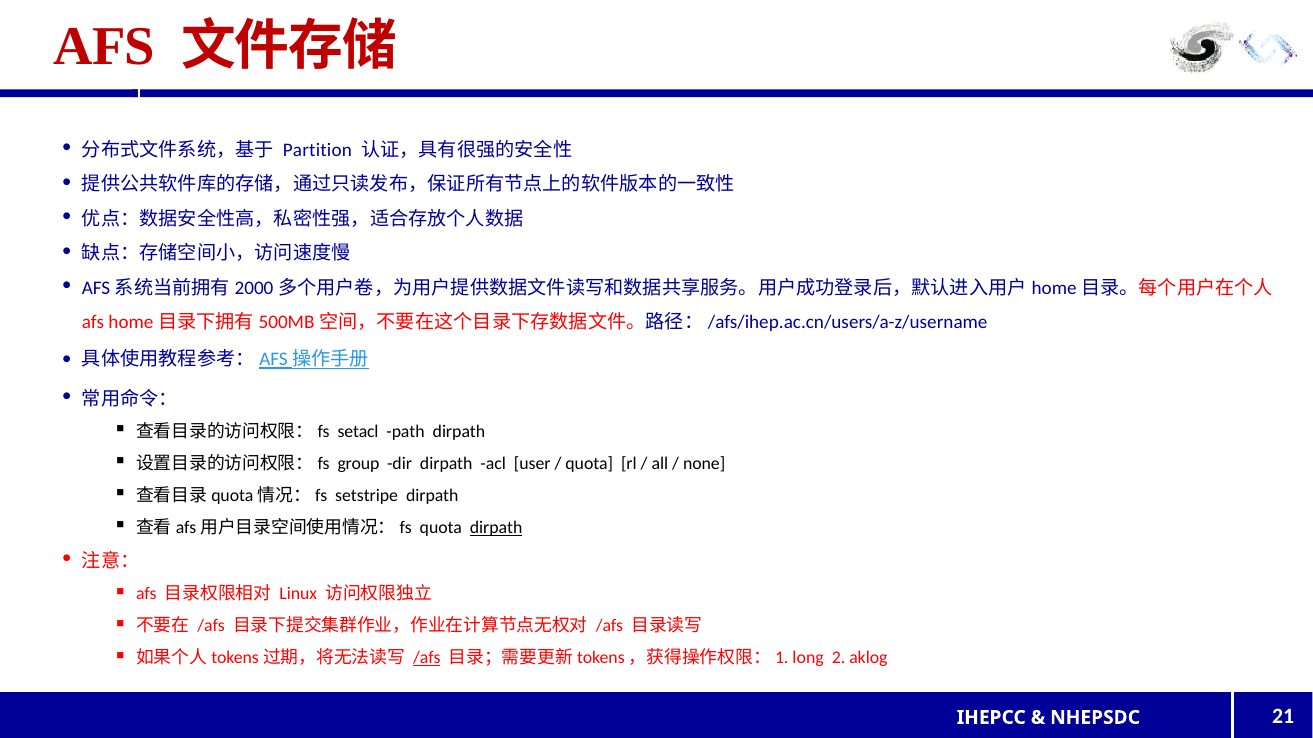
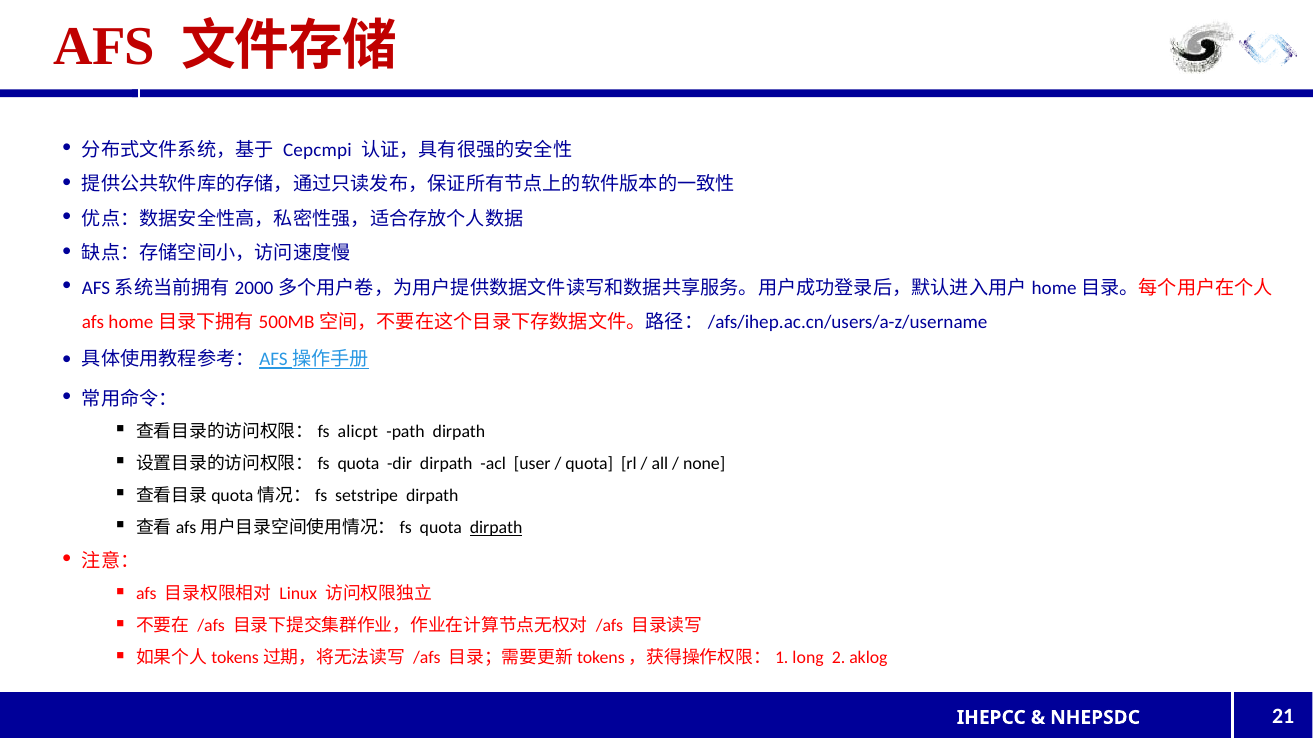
Partition: Partition -> Cepcmpi
setacl: setacl -> alicpt
group at (358, 464): group -> quota
/afs at (427, 658) underline: present -> none
